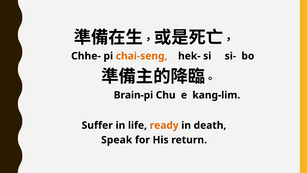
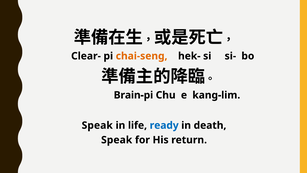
Chhe-: Chhe- -> Clear-
Suffer at (97, 125): Suffer -> Speak
ready colour: orange -> blue
